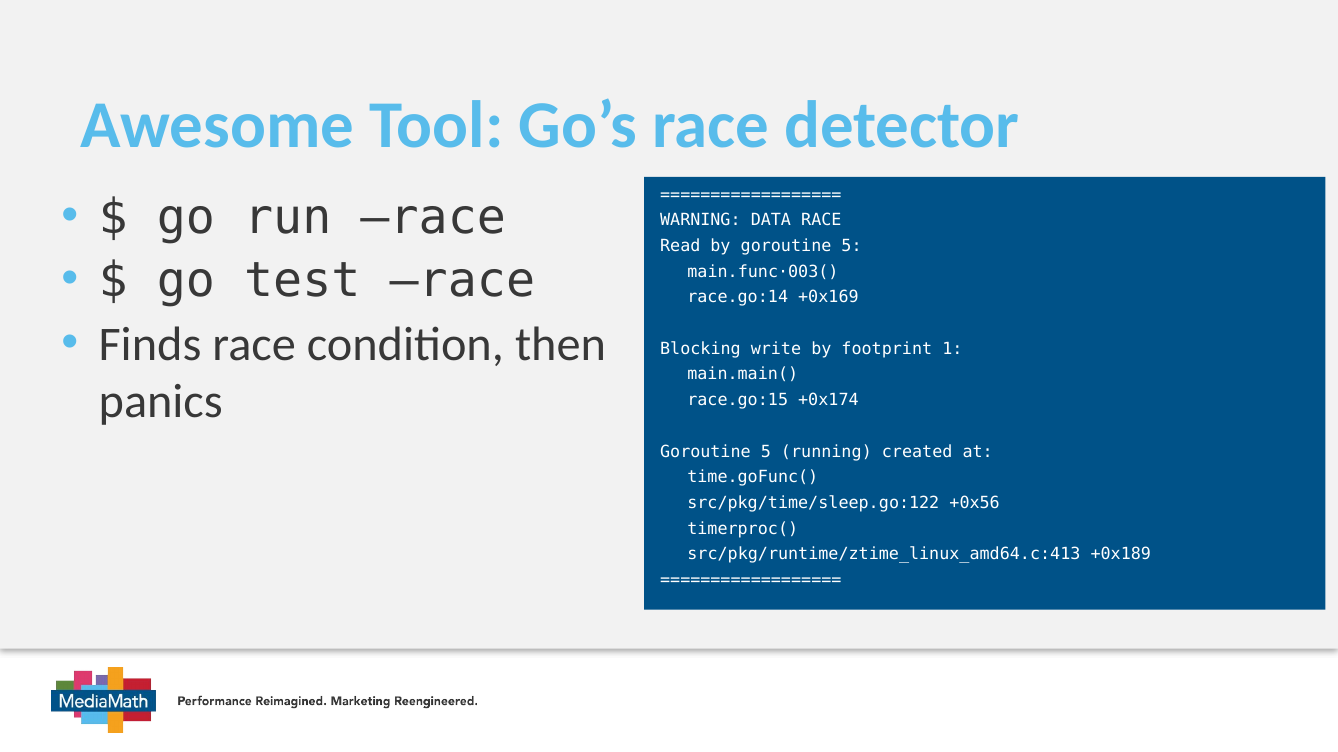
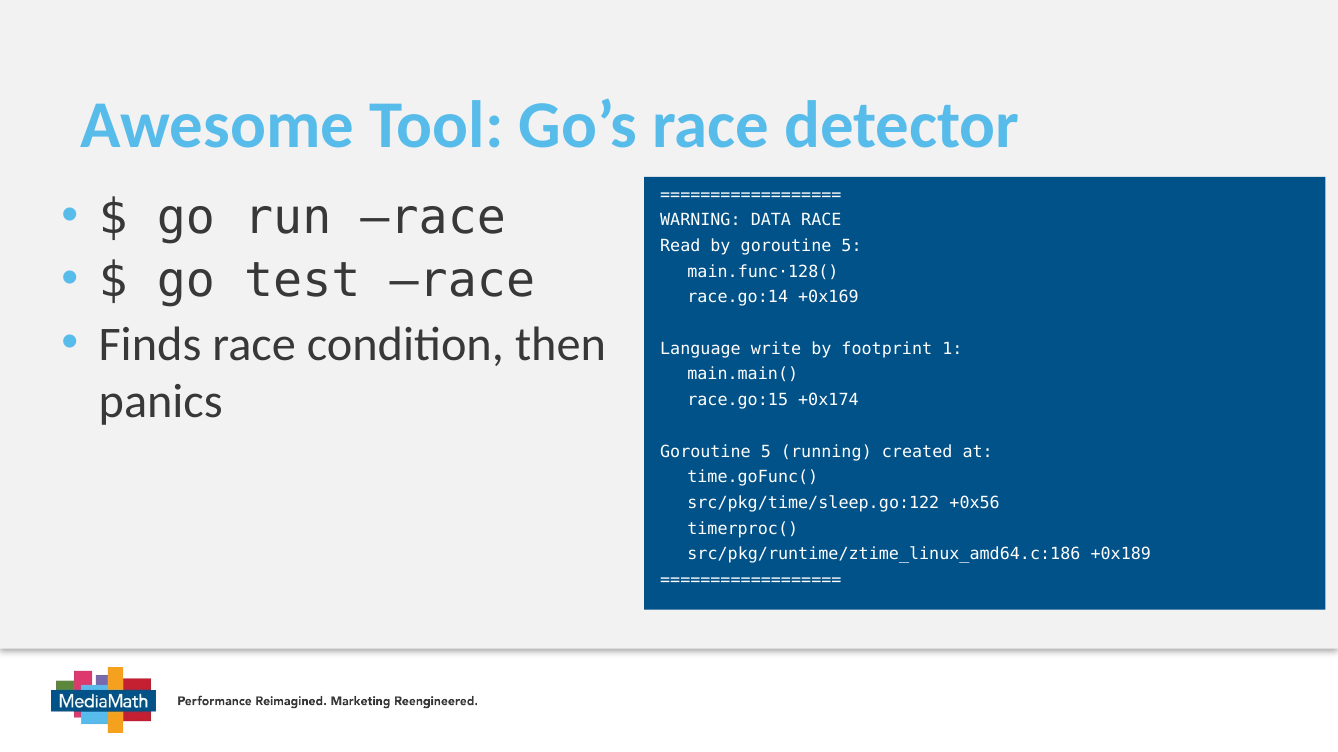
main.func·003(: main.func·003( -> main.func·128(
Blocking: Blocking -> Language
src/pkg/runtime/ztime_linux_amd64.c:413: src/pkg/runtime/ztime_linux_amd64.c:413 -> src/pkg/runtime/ztime_linux_amd64.c:186
